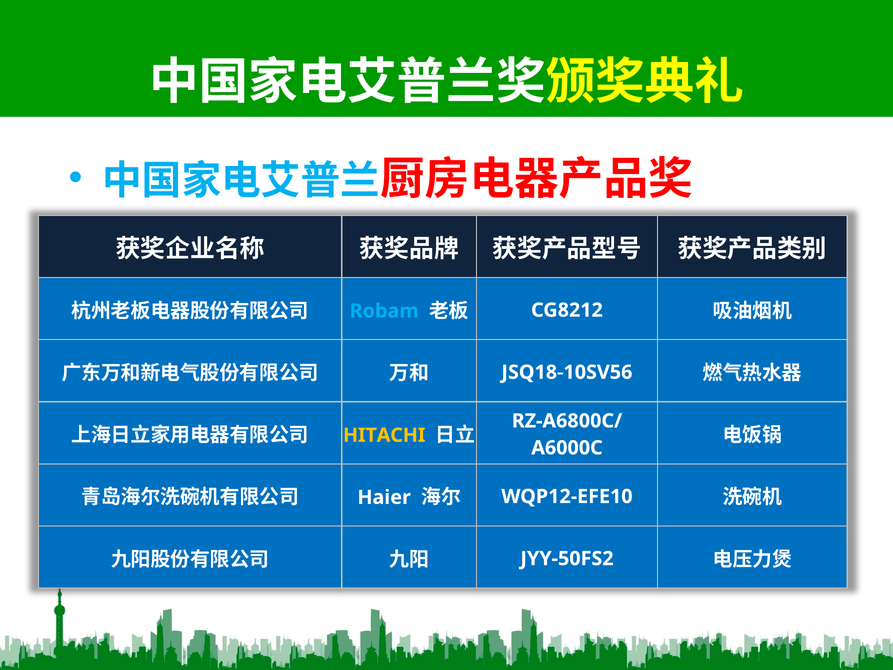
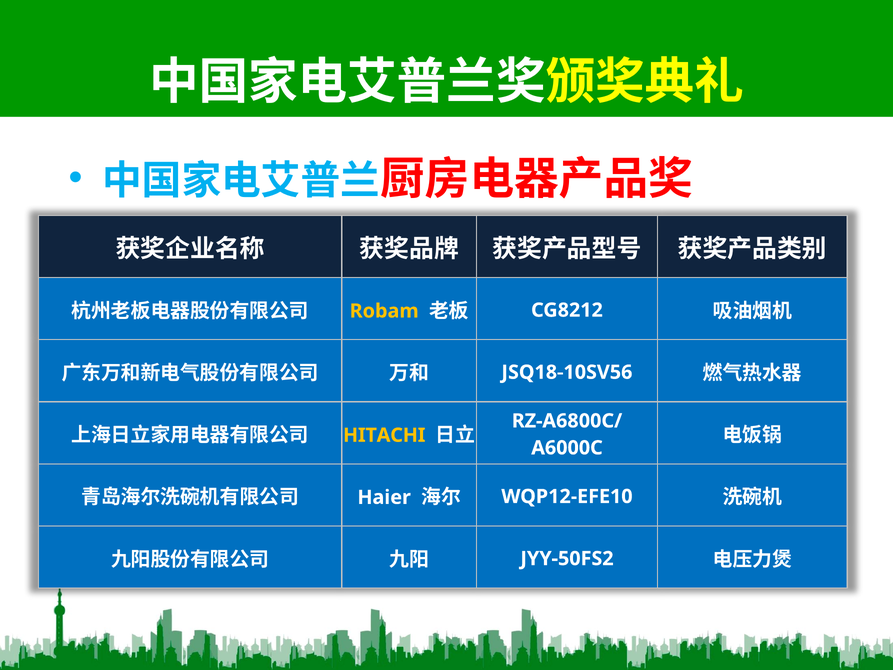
Robam colour: light blue -> yellow
